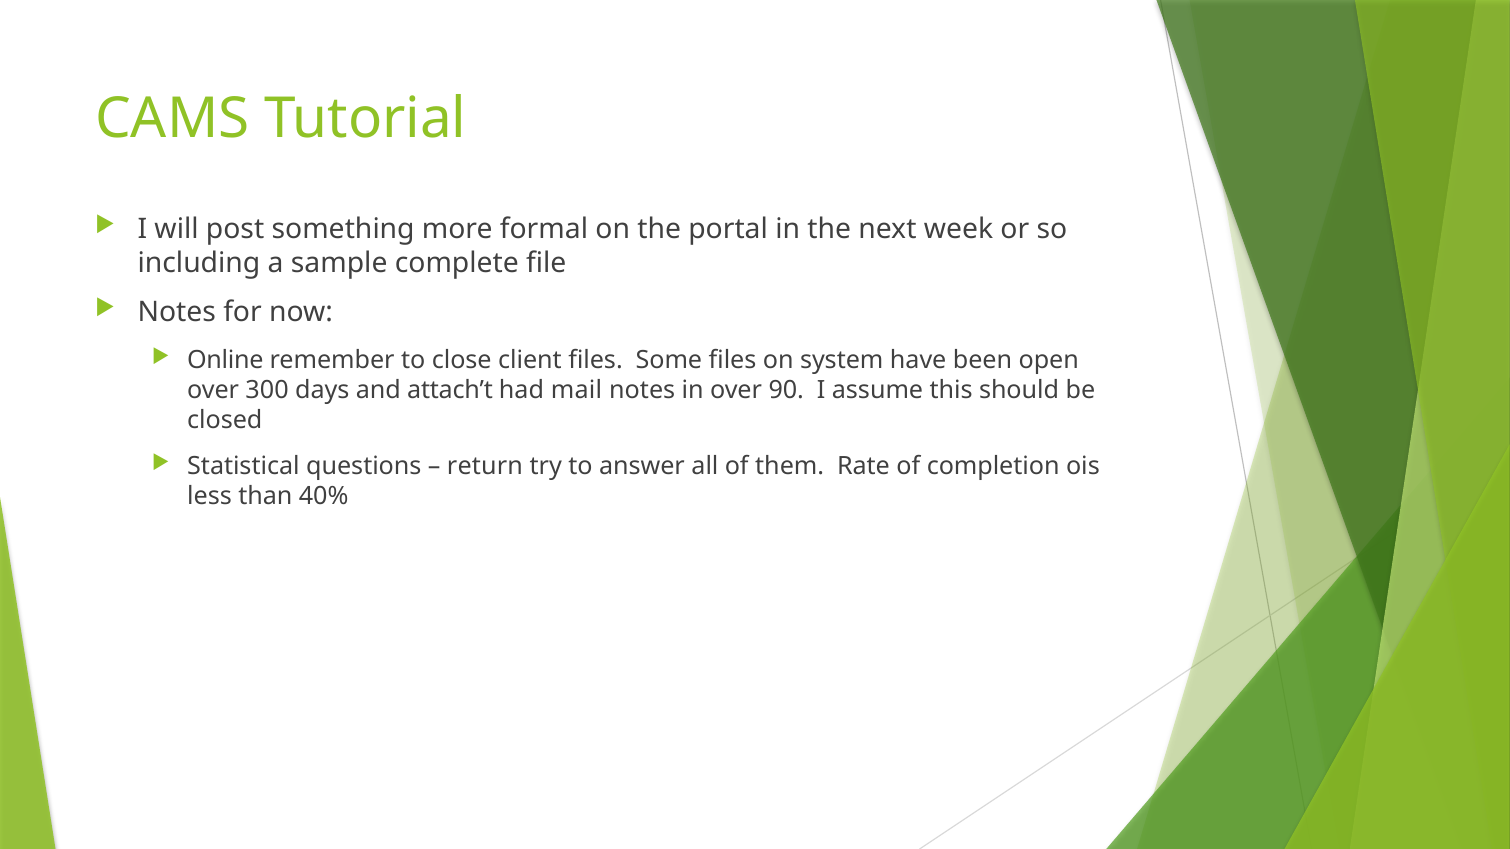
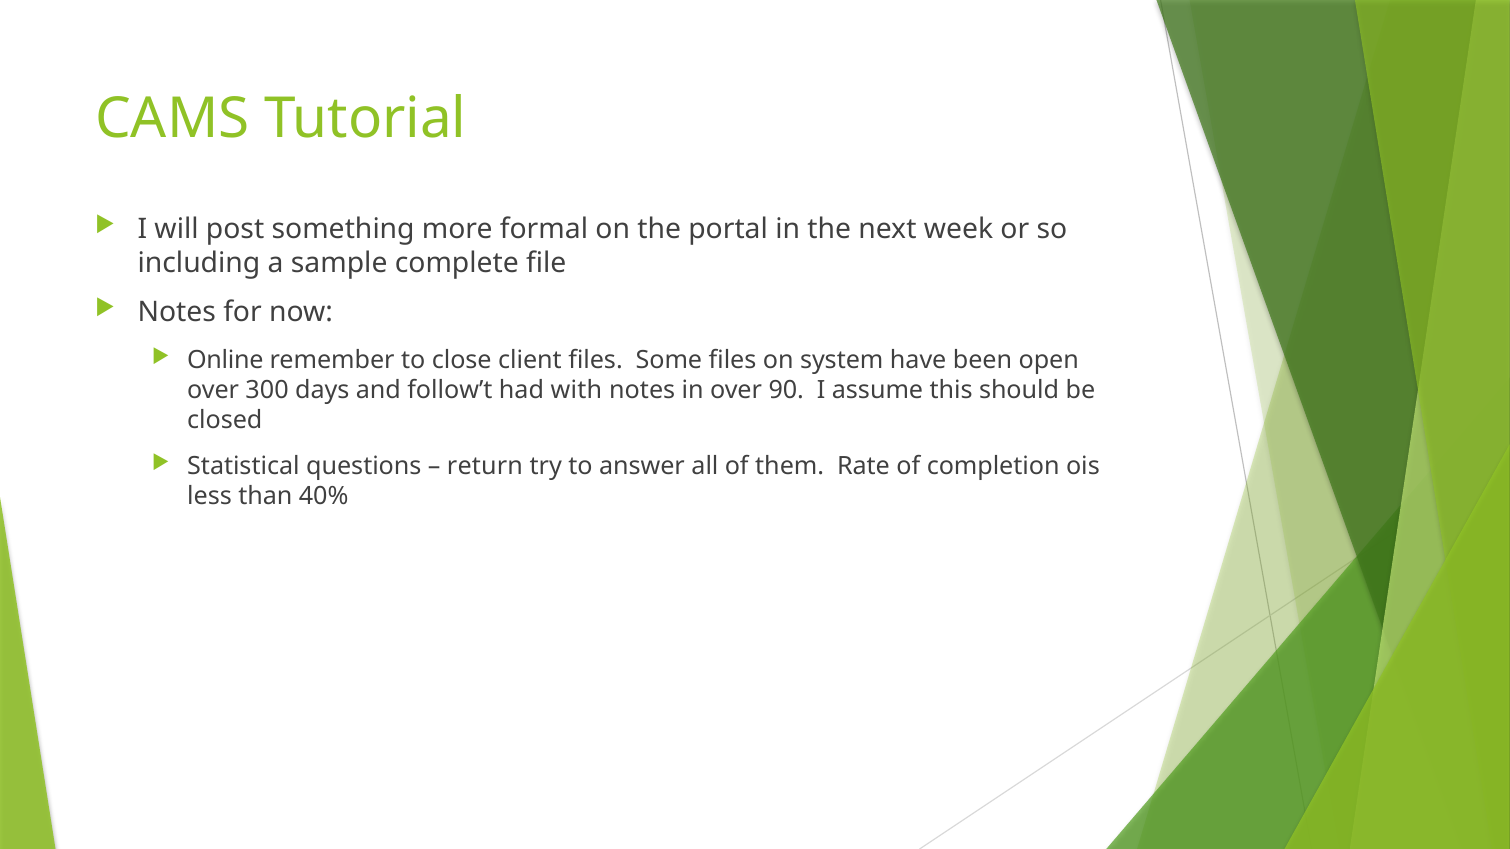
attach’t: attach’t -> follow’t
mail: mail -> with
